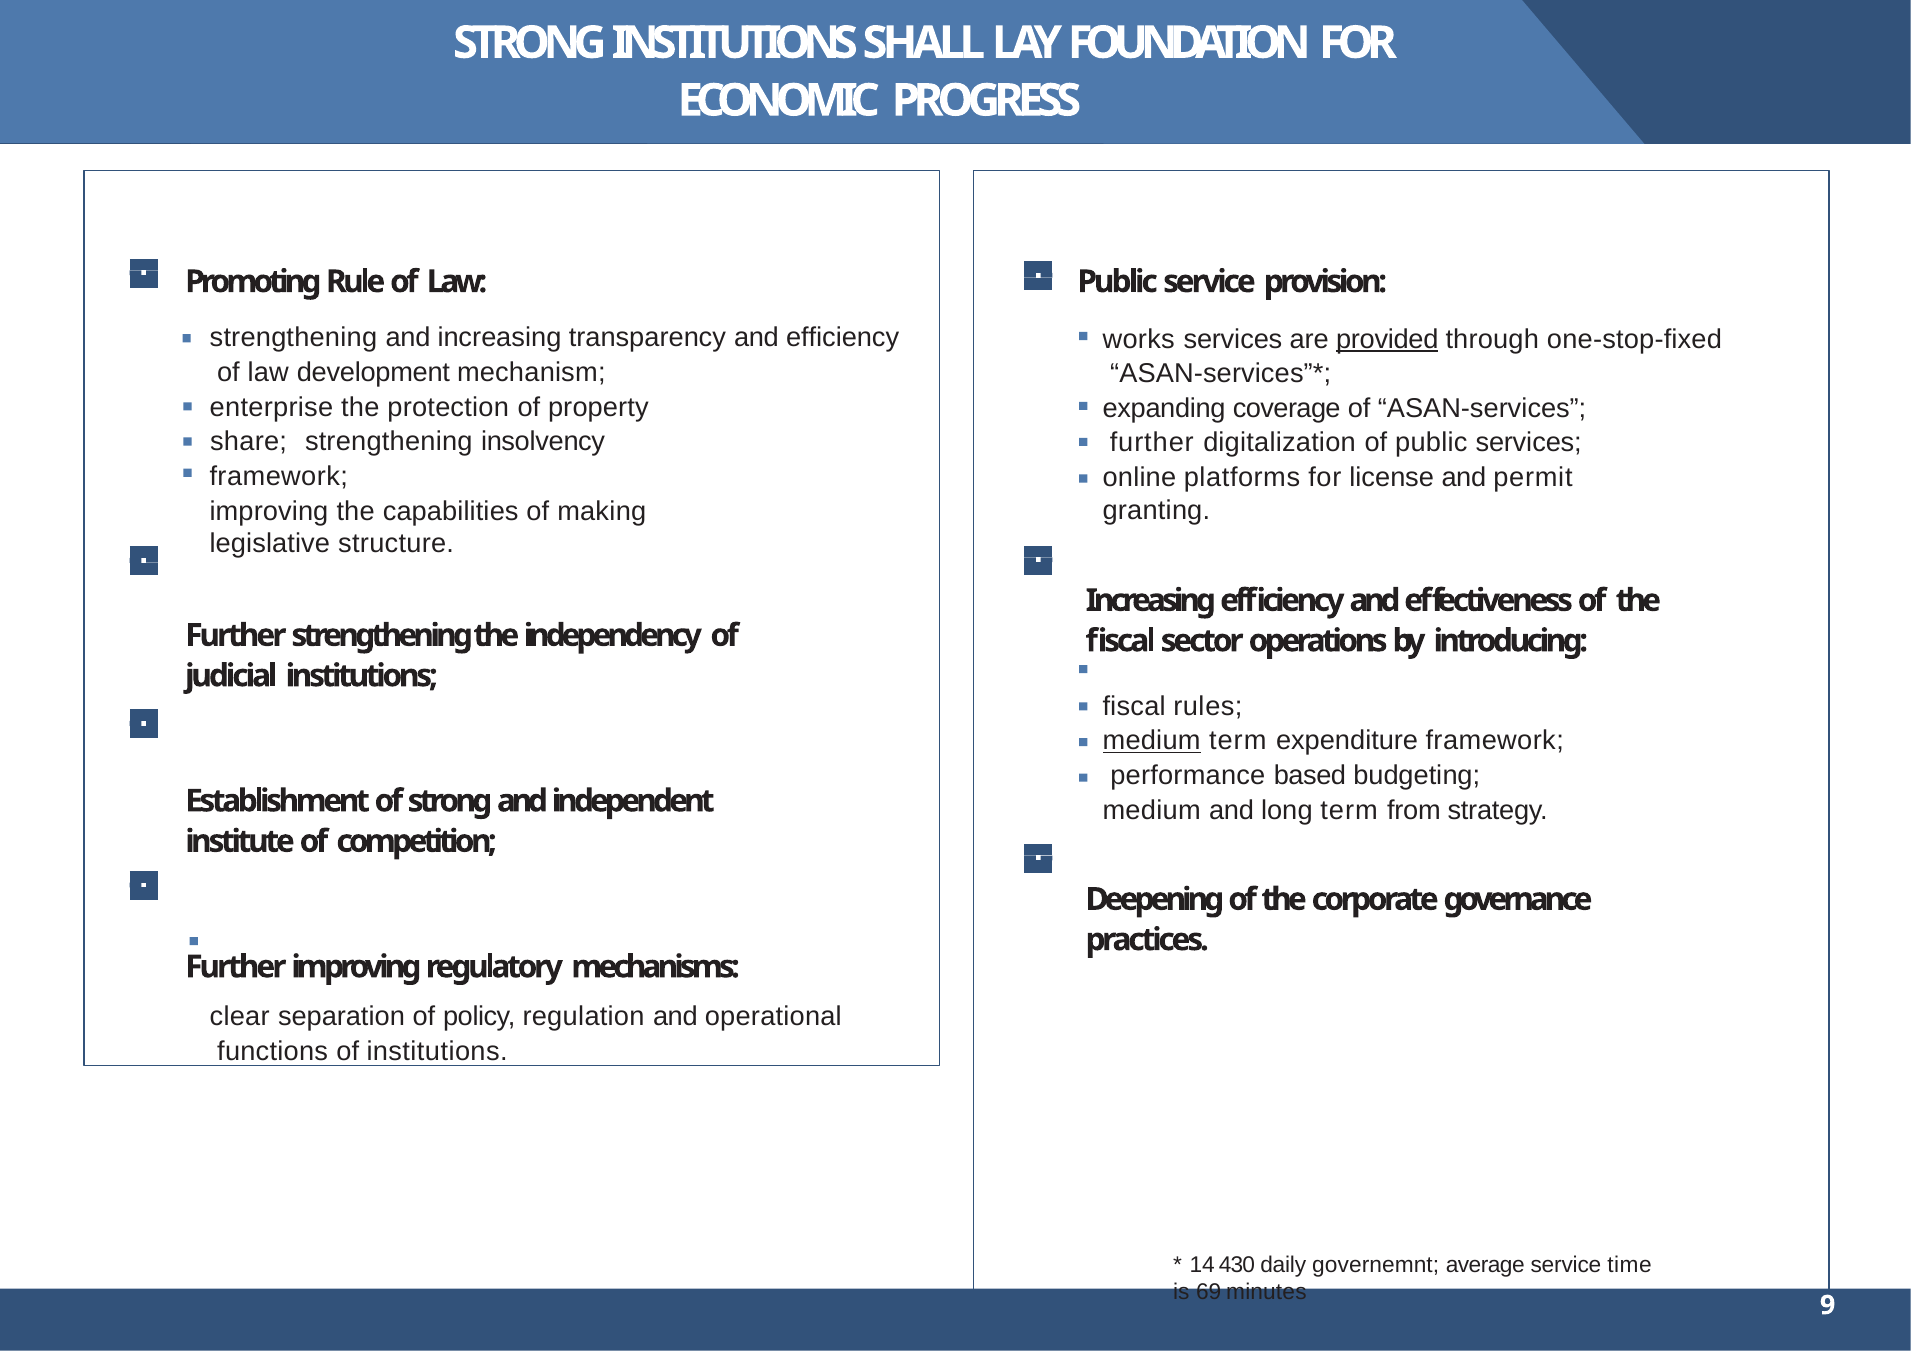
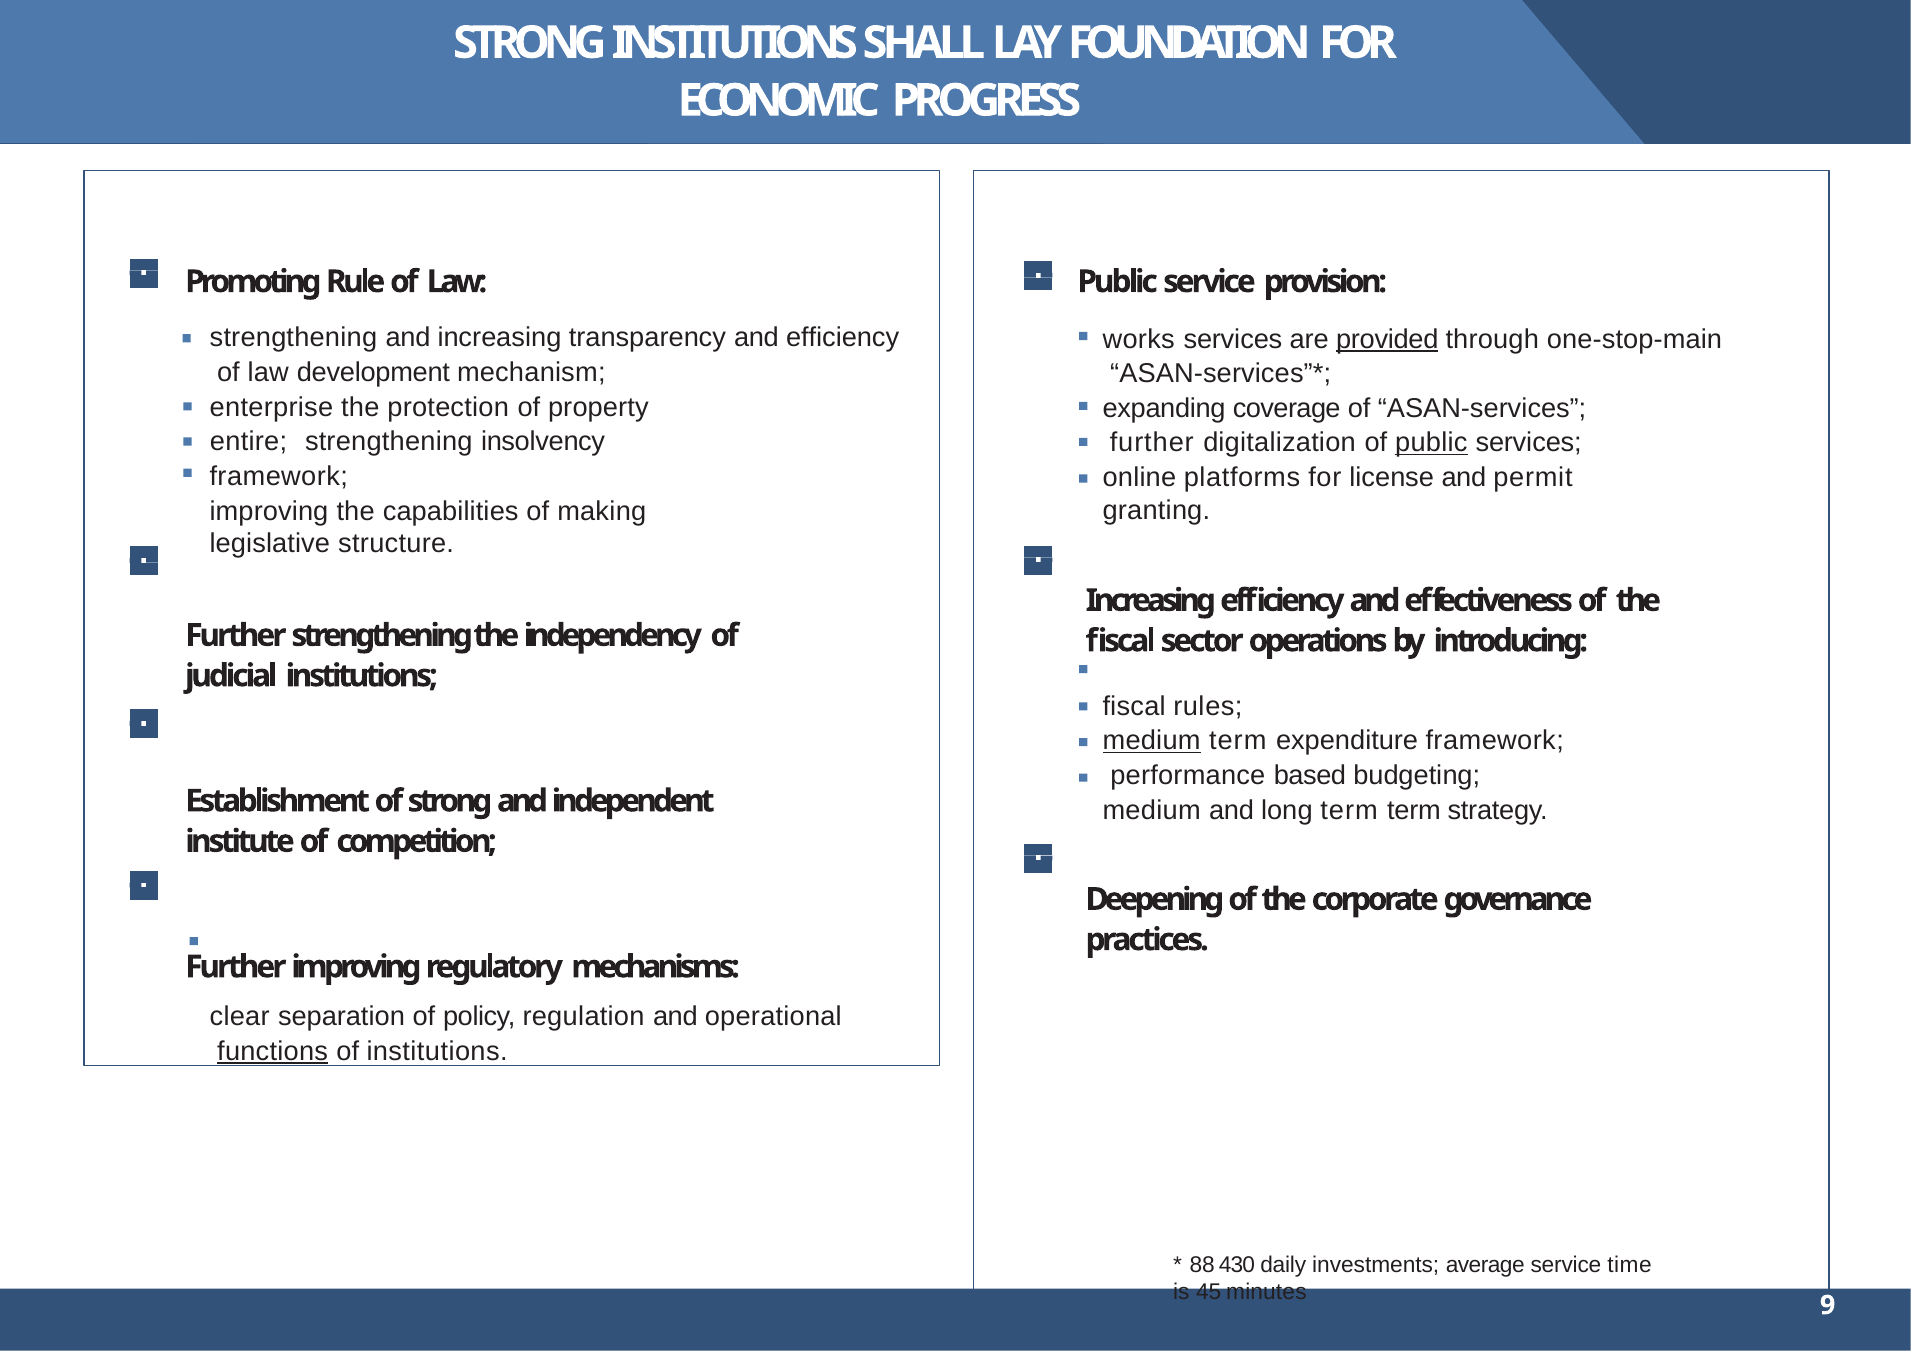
one-stop-ﬁxed: one-stop-ﬁxed -> one-stop-main
share: share -> entire
public at (1431, 443) underline: none -> present
term from: from -> term
functions underline: none -> present
14: 14 -> 88
governemnt: governemnt -> investments
69: 69 -> 45
